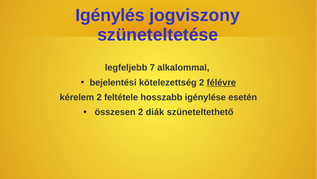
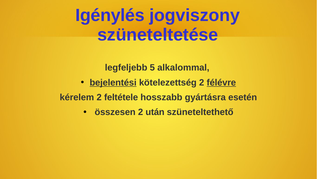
7: 7 -> 5
bejelentési underline: none -> present
igénylése: igénylése -> gyártásra
diák: diák -> után
